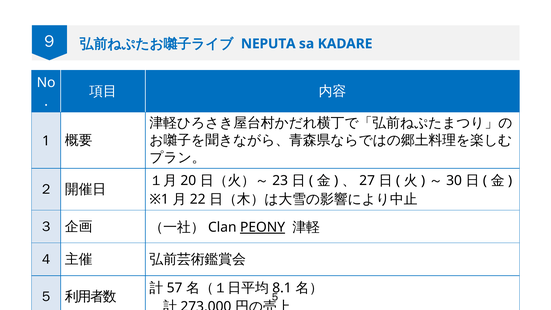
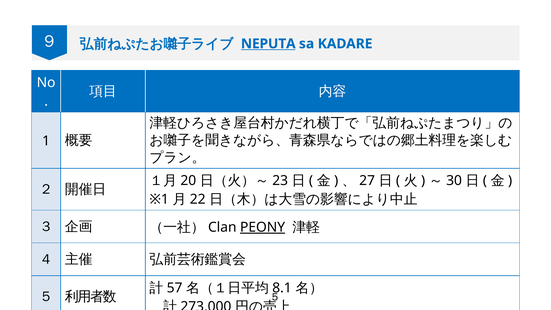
NEPUTA underline: none -> present
